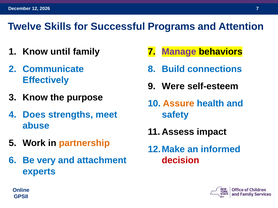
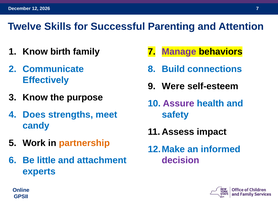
Programs: Programs -> Parenting
until: until -> birth
Assure colour: orange -> purple
abuse: abuse -> candy
very: very -> little
decision colour: red -> purple
